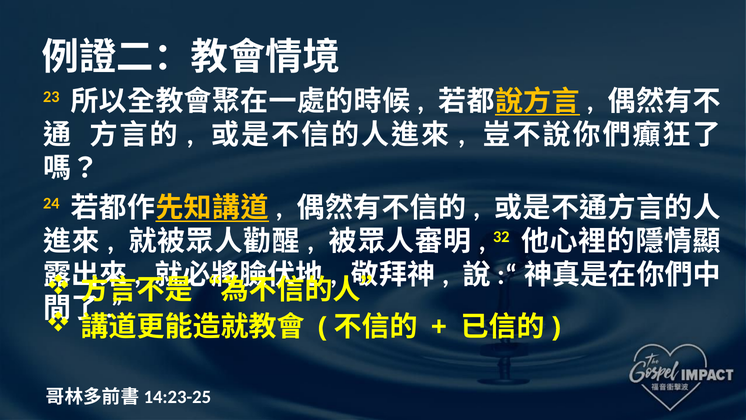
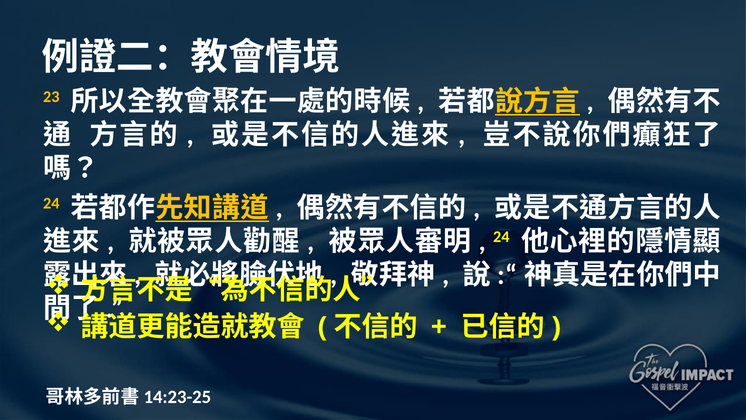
32 at (501, 237): 32 -> 24
